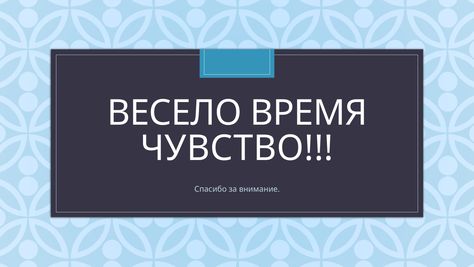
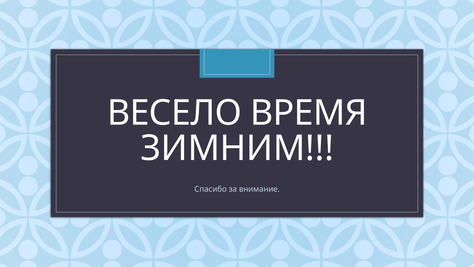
ЧУВСТВО: ЧУВСТВО -> ЗИМНИМ
